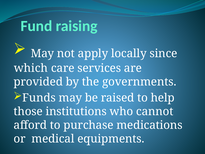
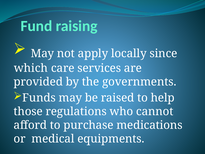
institutions: institutions -> regulations
